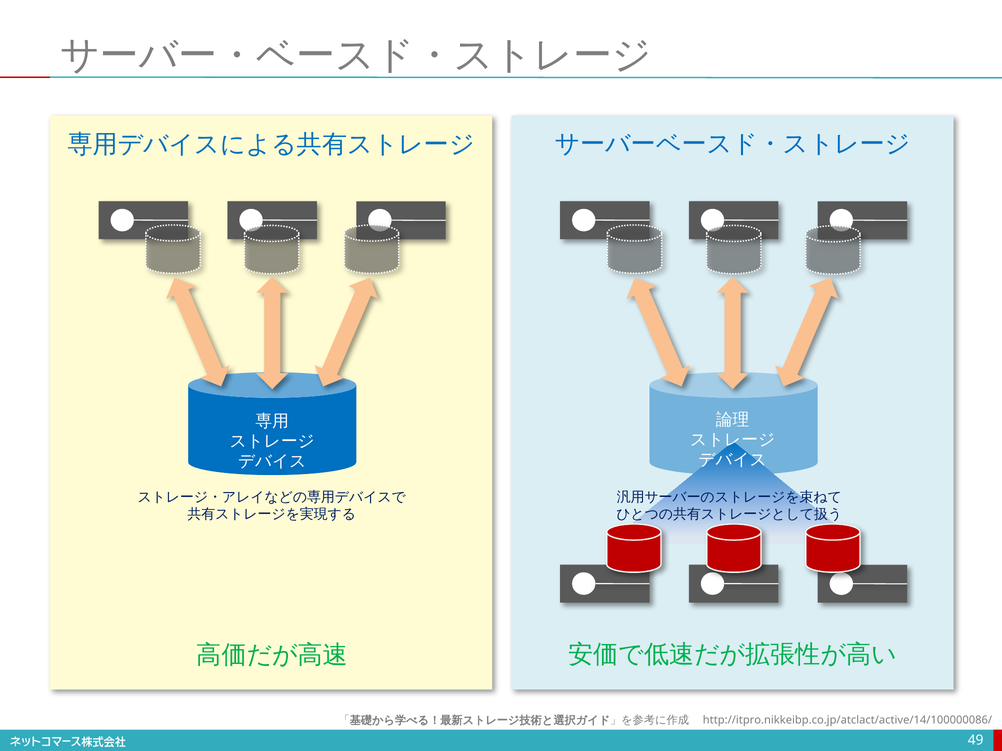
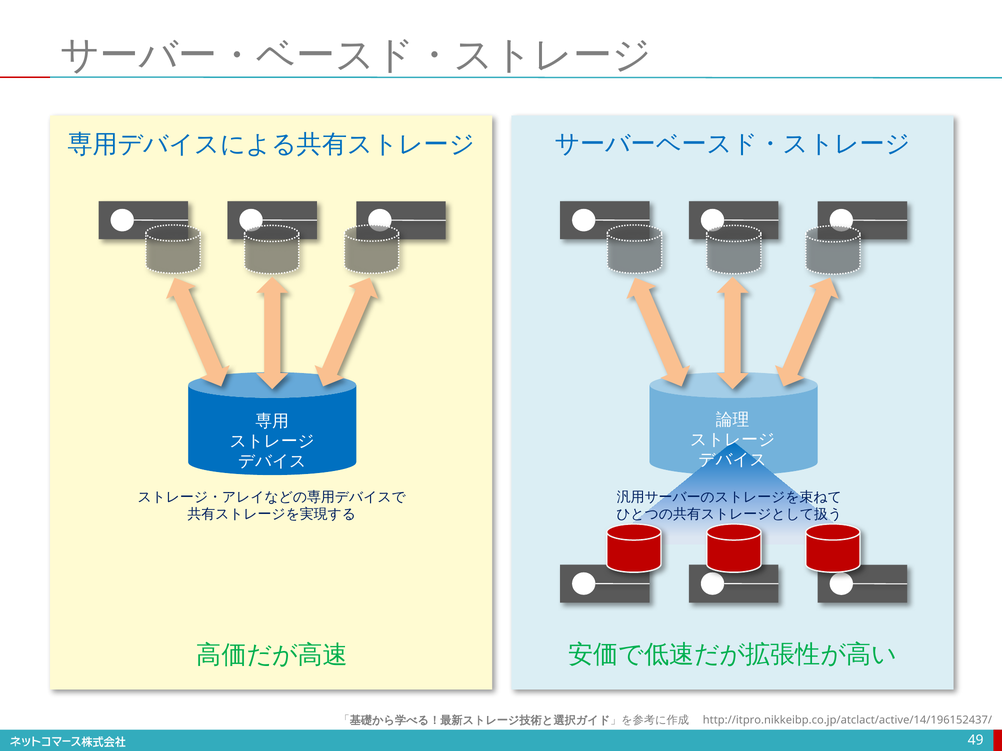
http://itpro.nikkeibp.co.jp/atclact/active/14/100000086/: http://itpro.nikkeibp.co.jp/atclact/active/14/100000086/ -> http://itpro.nikkeibp.co.jp/atclact/active/14/196152437/
